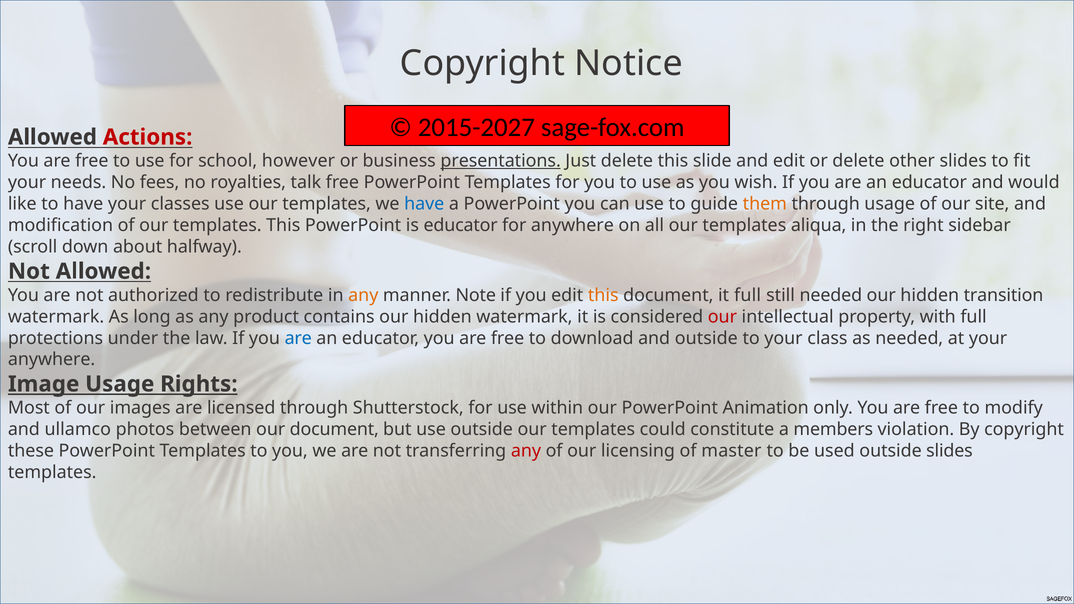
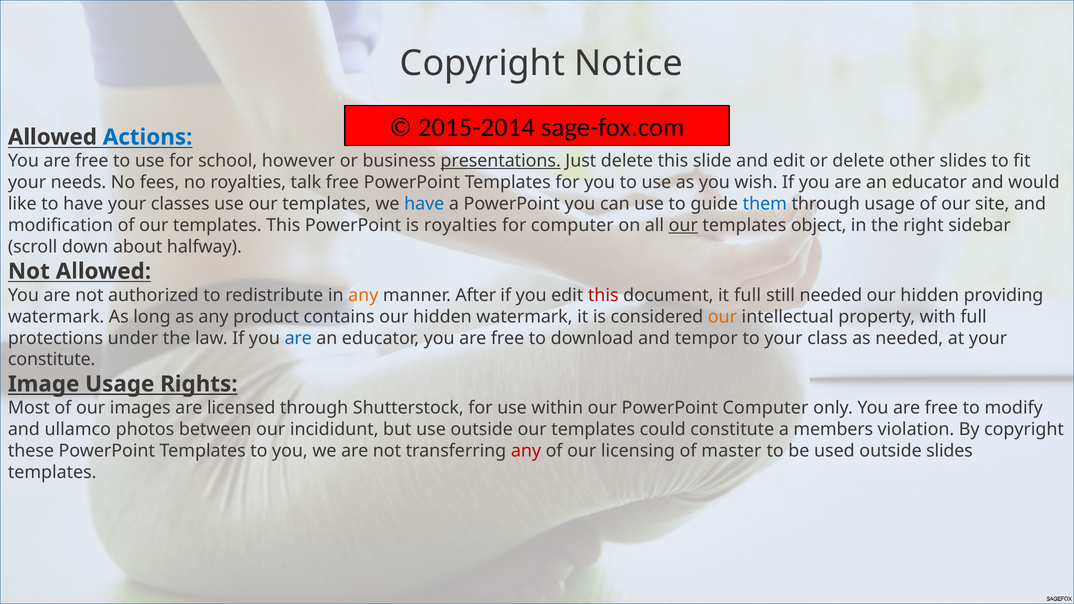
2015-2027: 2015-2027 -> 2015-2014
Actions colour: red -> blue
them colour: orange -> blue
is educator: educator -> royalties
for anywhere: anywhere -> computer
our at (683, 225) underline: none -> present
aliqua: aliqua -> object
Note: Note -> After
this at (603, 295) colour: orange -> red
transition: transition -> providing
our at (722, 317) colour: red -> orange
and outside: outside -> tempor
anywhere at (52, 360): anywhere -> constitute
PowerPoint Animation: Animation -> Computer
our document: document -> incididunt
